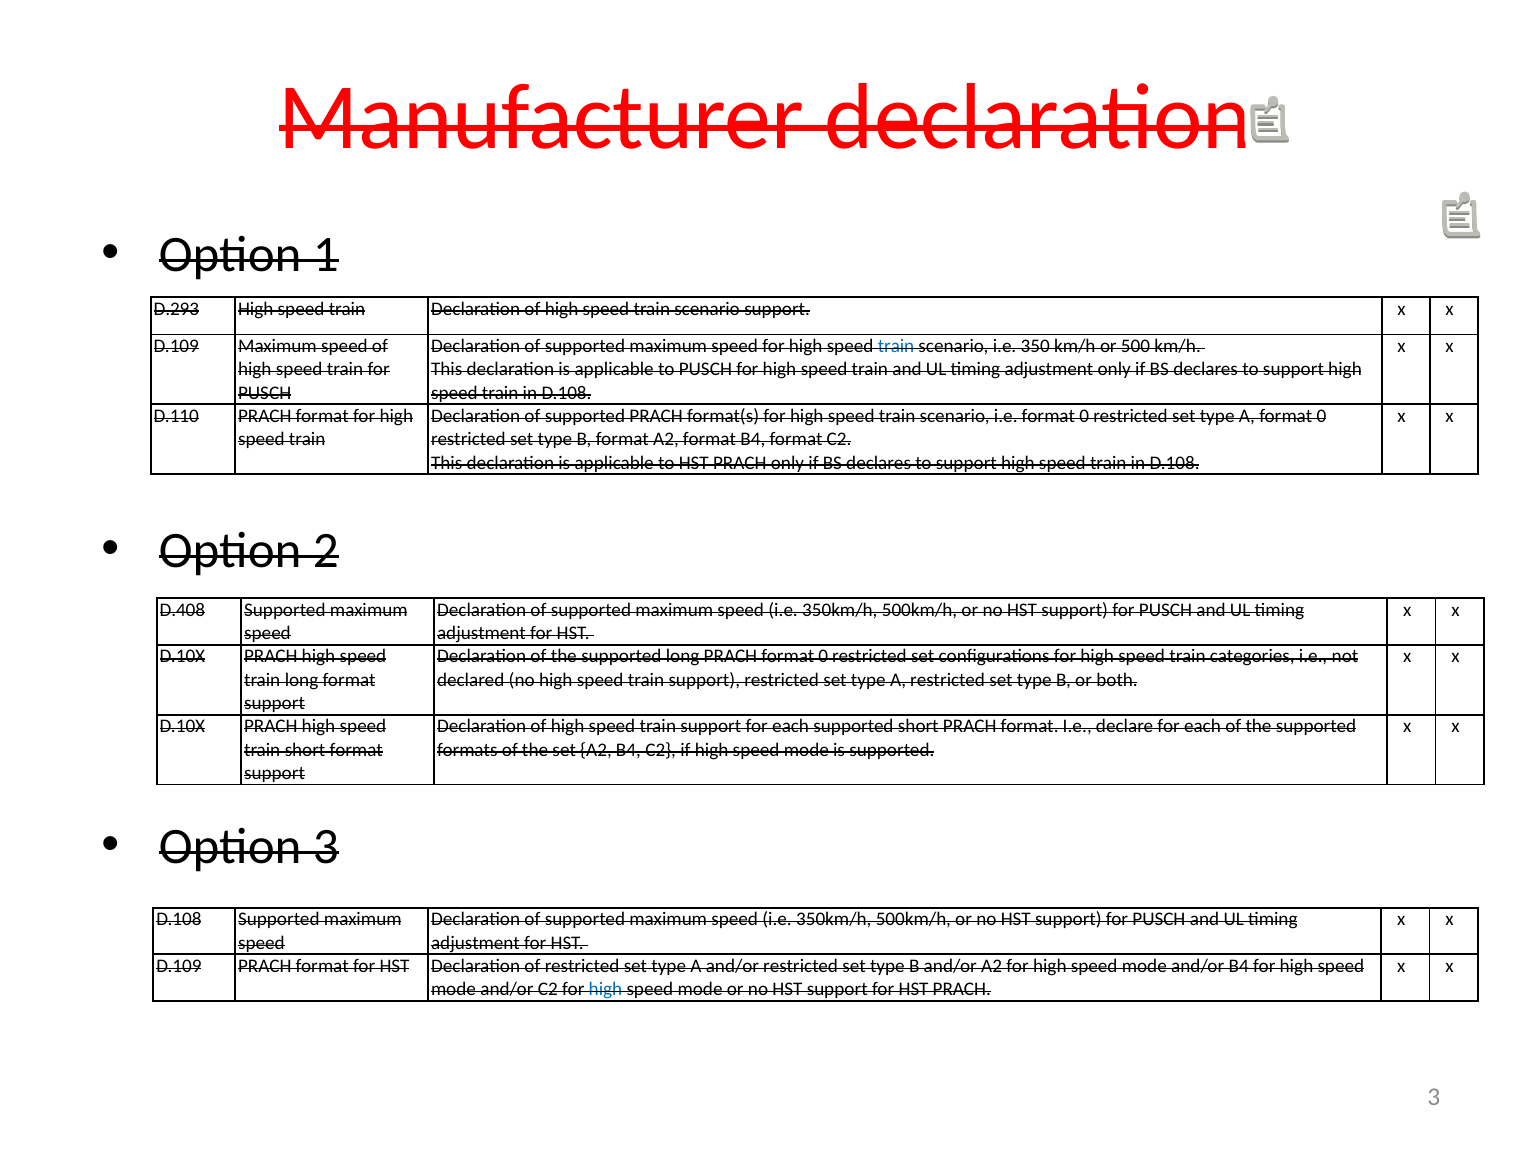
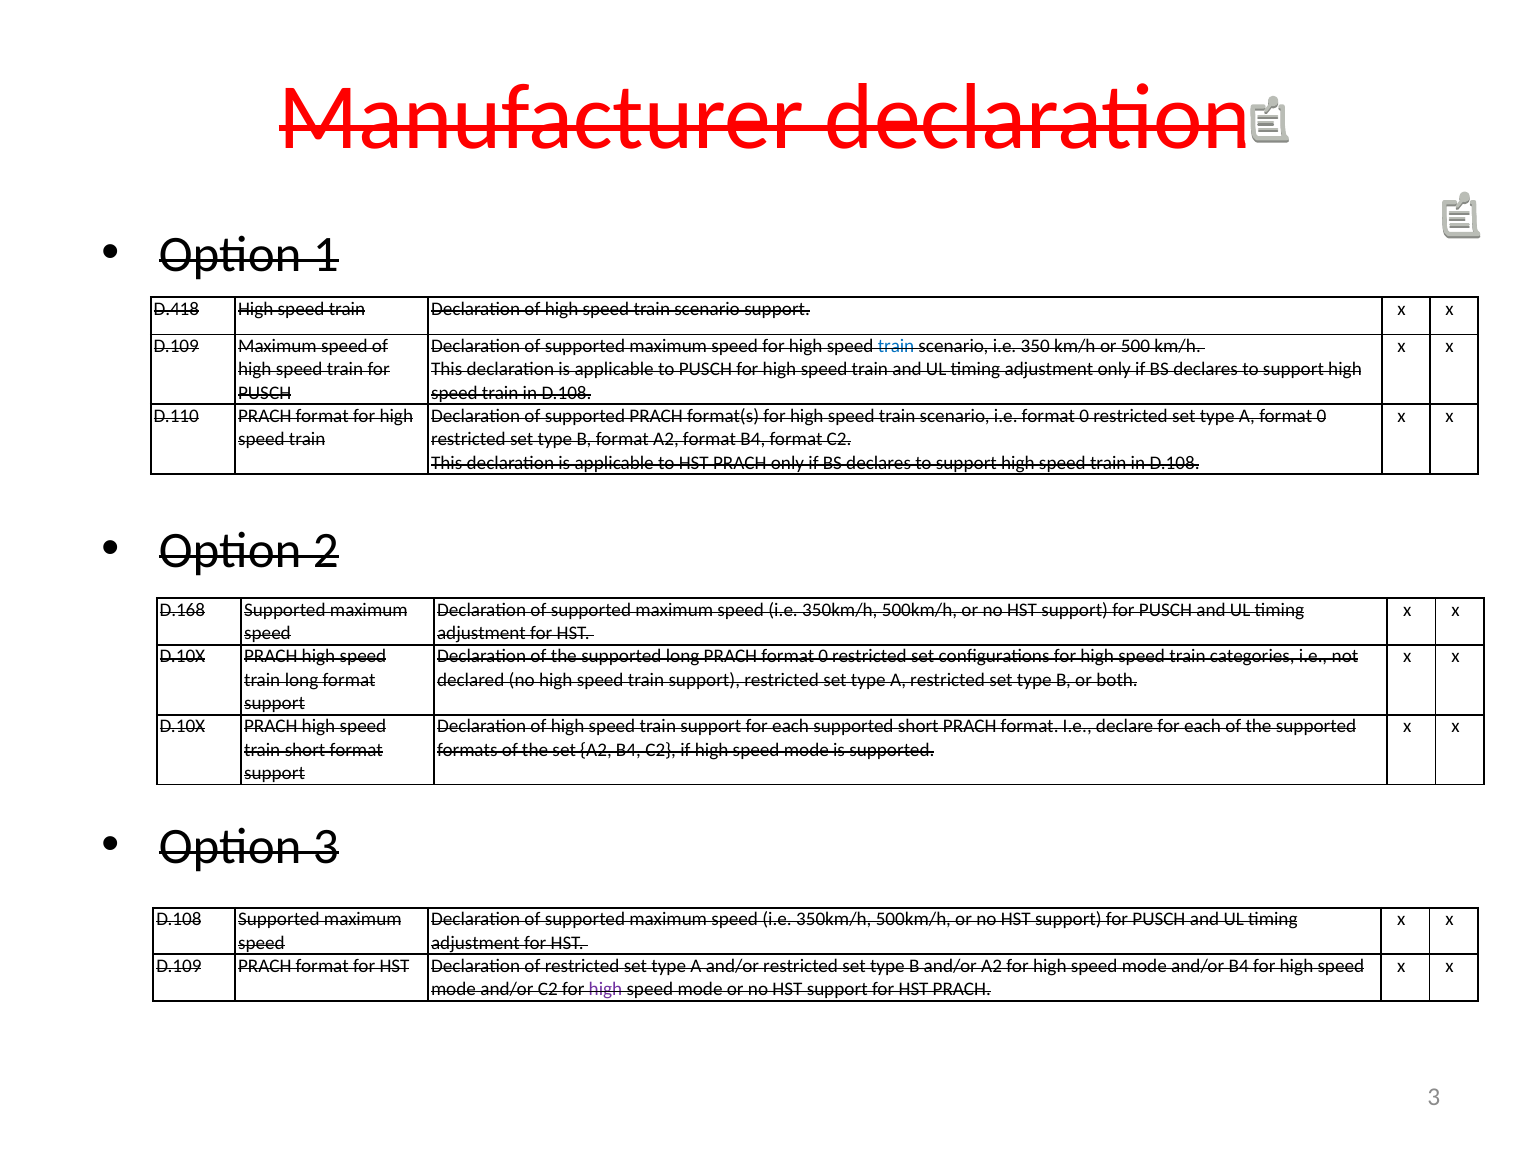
D.293: D.293 -> D.418
D.408: D.408 -> D.168
high at (606, 989) colour: blue -> purple
